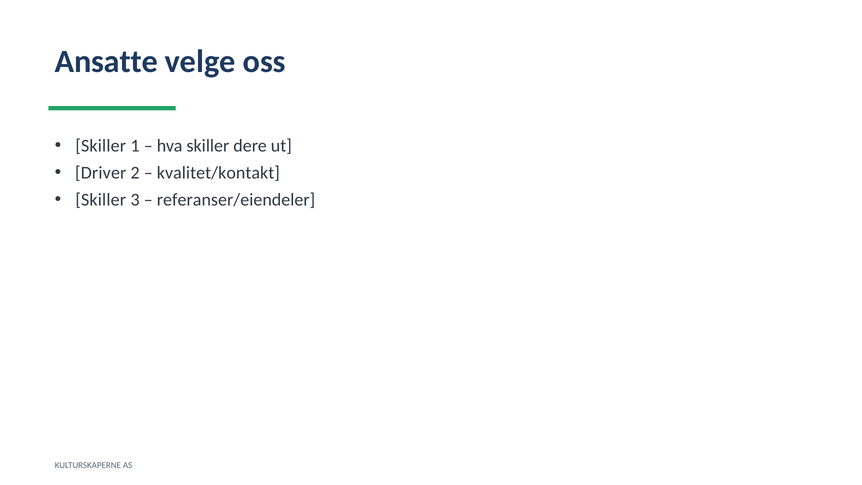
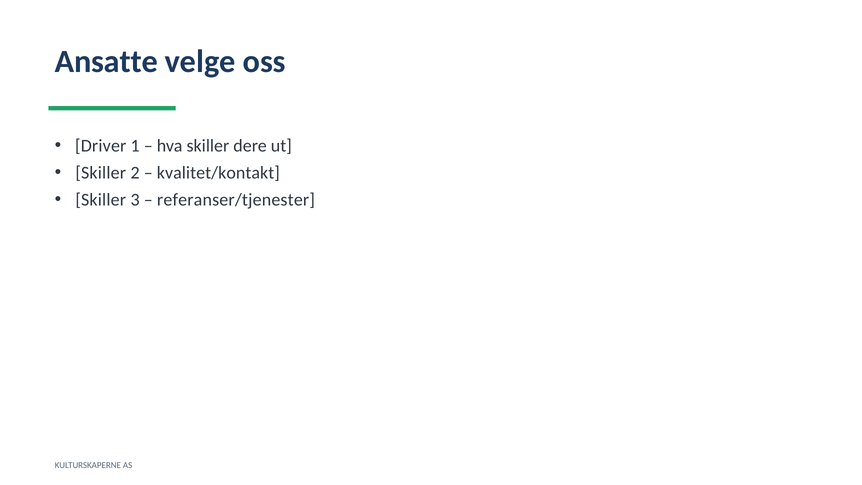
Skiller at (101, 146): Skiller -> Driver
Driver at (101, 173): Driver -> Skiller
referanser/eiendeler: referanser/eiendeler -> referanser/tjenester
